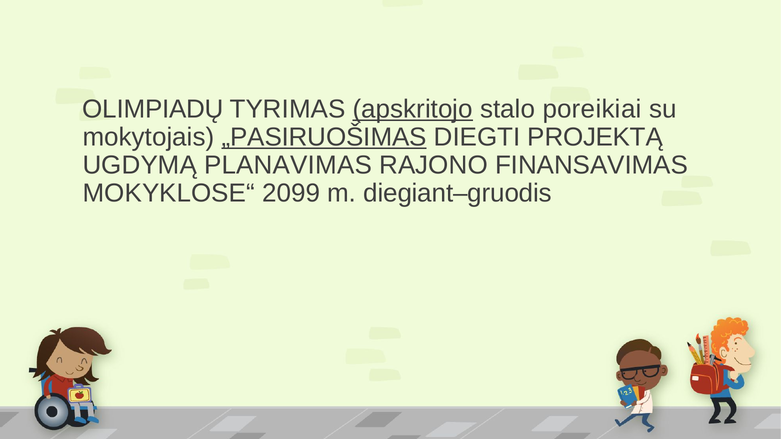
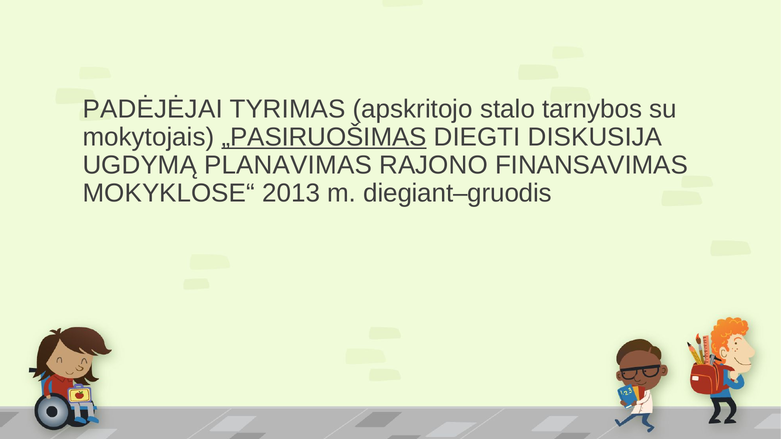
OLIMPIADŲ: OLIMPIADŲ -> PADĖJĖJAI
apskritojo underline: present -> none
poreikiai: poreikiai -> tarnybos
PROJEKTĄ: PROJEKTĄ -> DISKUSIJA
2099: 2099 -> 2013
